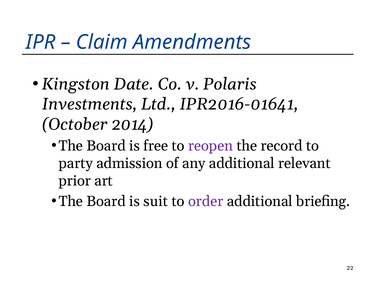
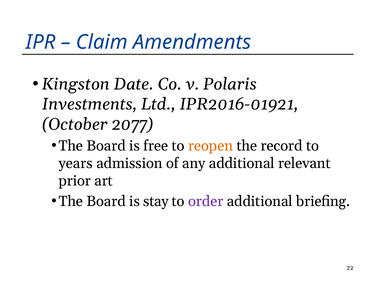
IPR2016-01641: IPR2016-01641 -> IPR2016-01921
2014: 2014 -> 2077
reopen colour: purple -> orange
party: party -> years
suit: suit -> stay
